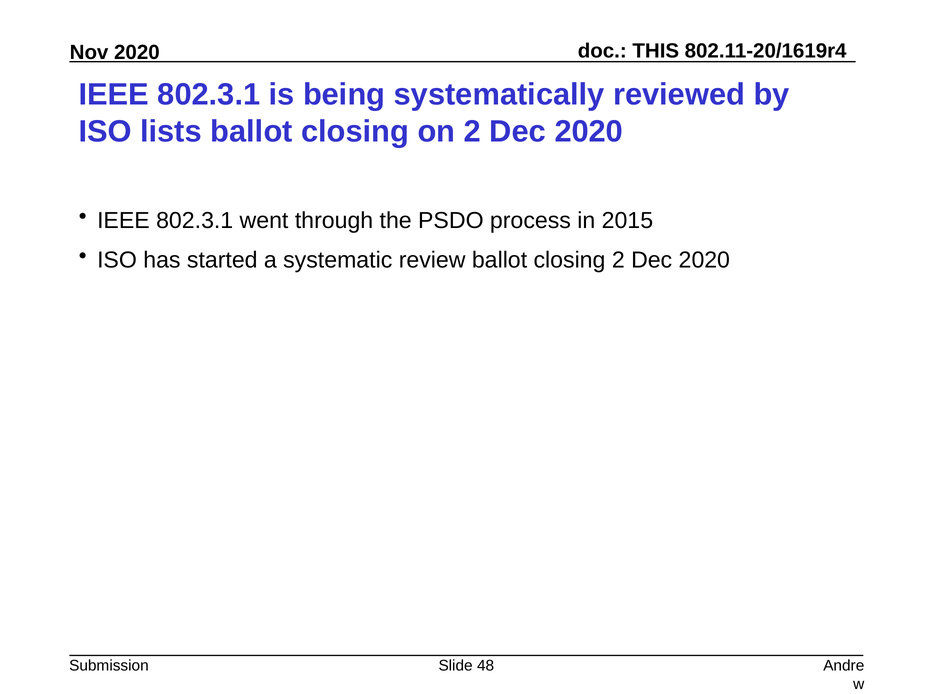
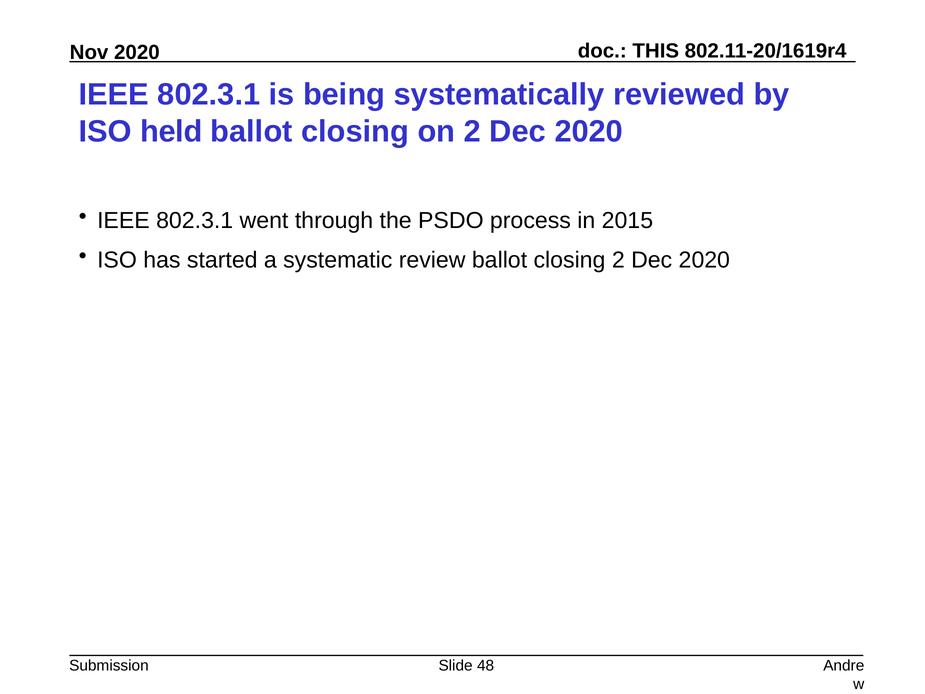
lists: lists -> held
